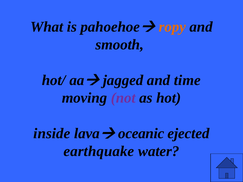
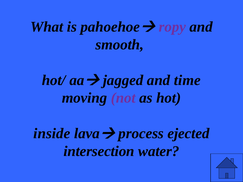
ropy colour: orange -> purple
oceanic: oceanic -> process
earthquake: earthquake -> intersection
